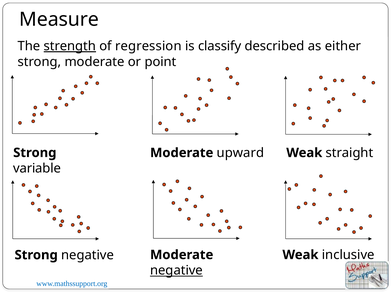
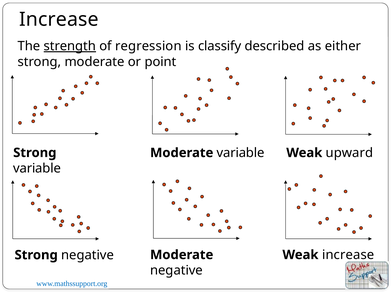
Measure at (59, 19): Measure -> Increase
Moderate upward: upward -> variable
straight: straight -> upward
Weak inclusive: inclusive -> increase
negative at (176, 271) underline: present -> none
